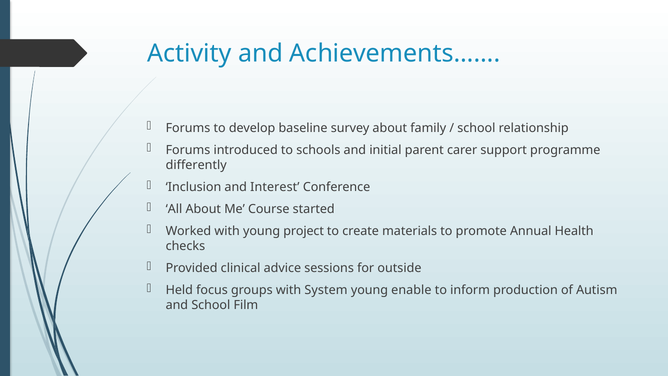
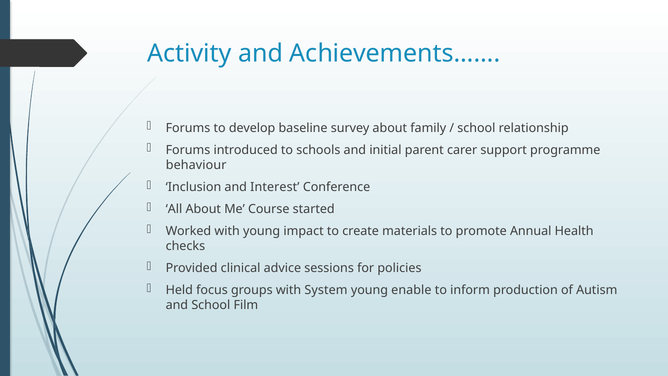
differently: differently -> behaviour
project: project -> impact
outside: outside -> policies
